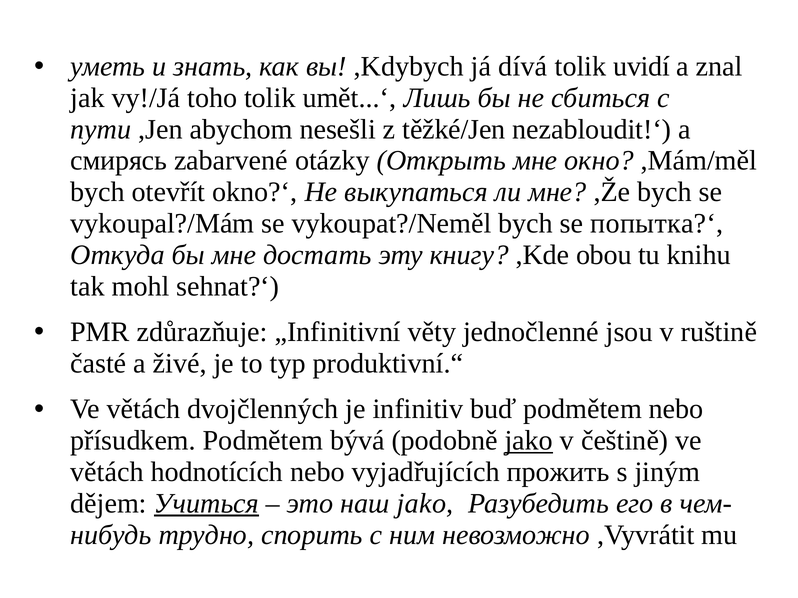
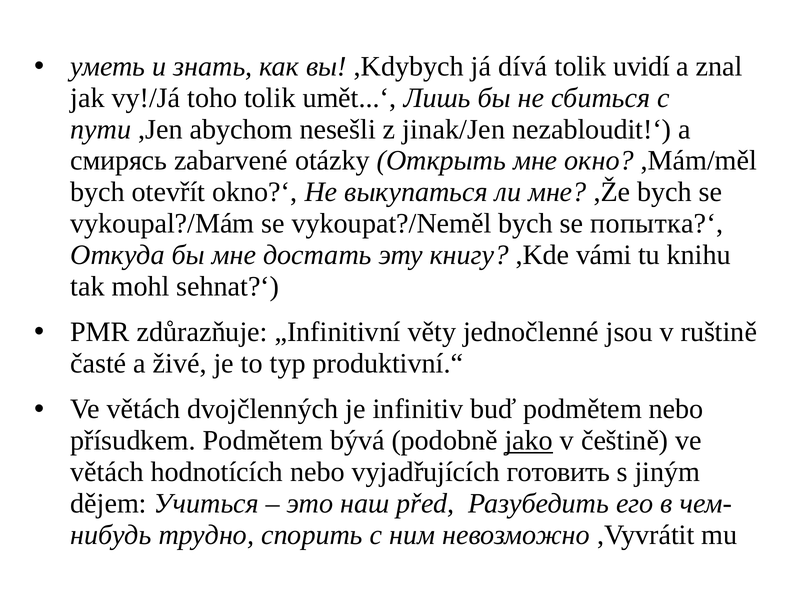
těžké/Jen: těžké/Jen -> jinak/Jen
obou: obou -> vámi
прожить: прожить -> готовить
Учиться underline: present -> none
наш jako: jako -> před
